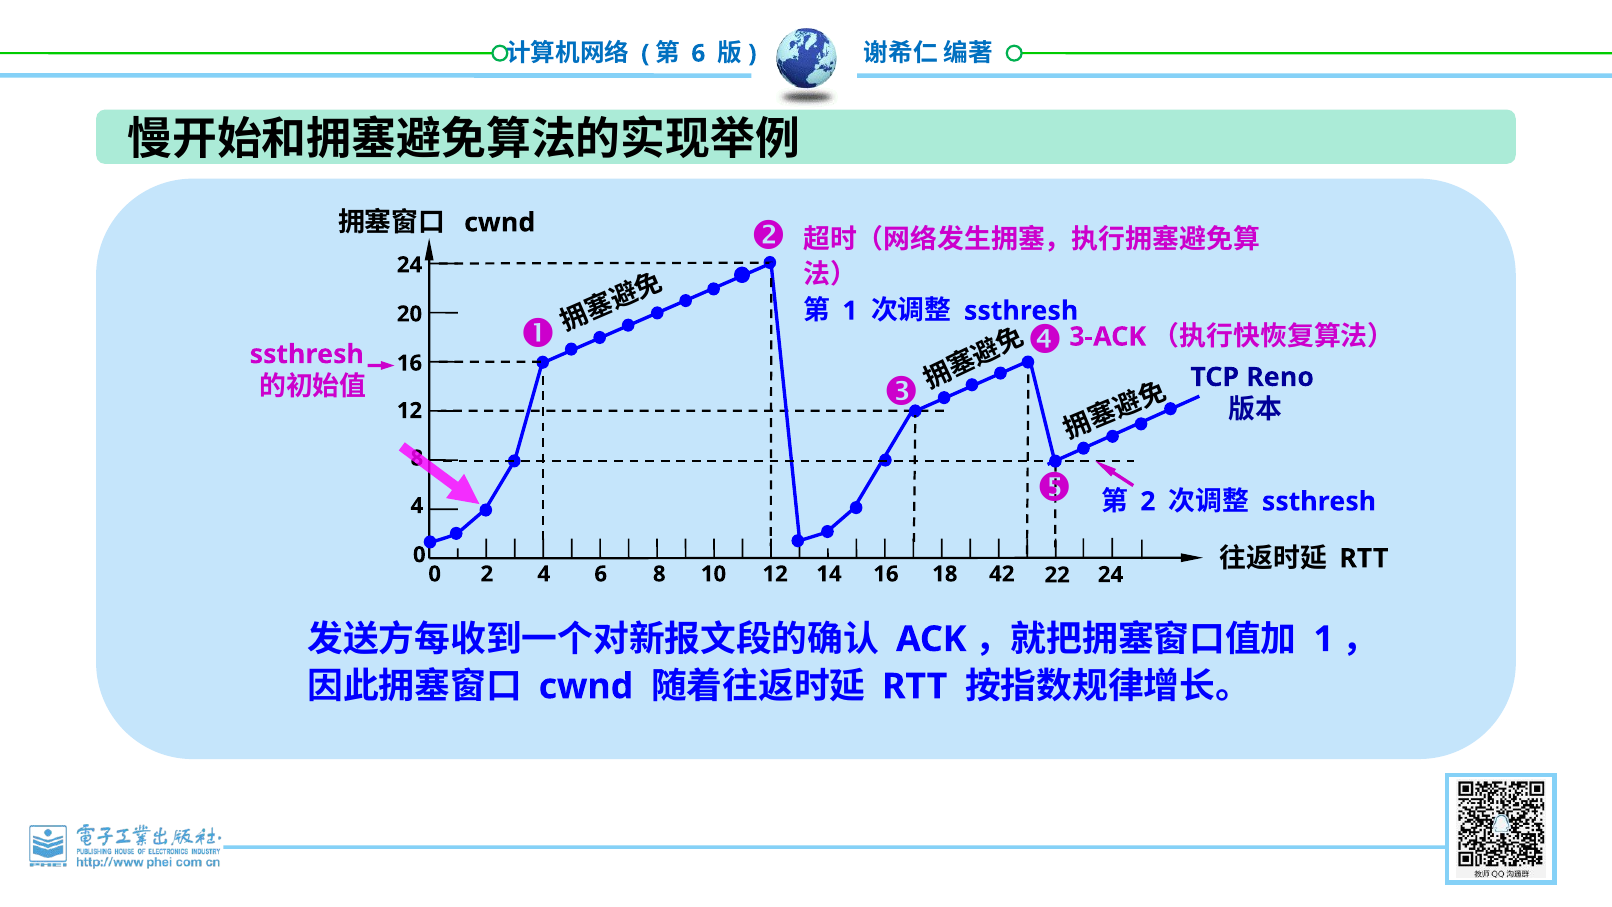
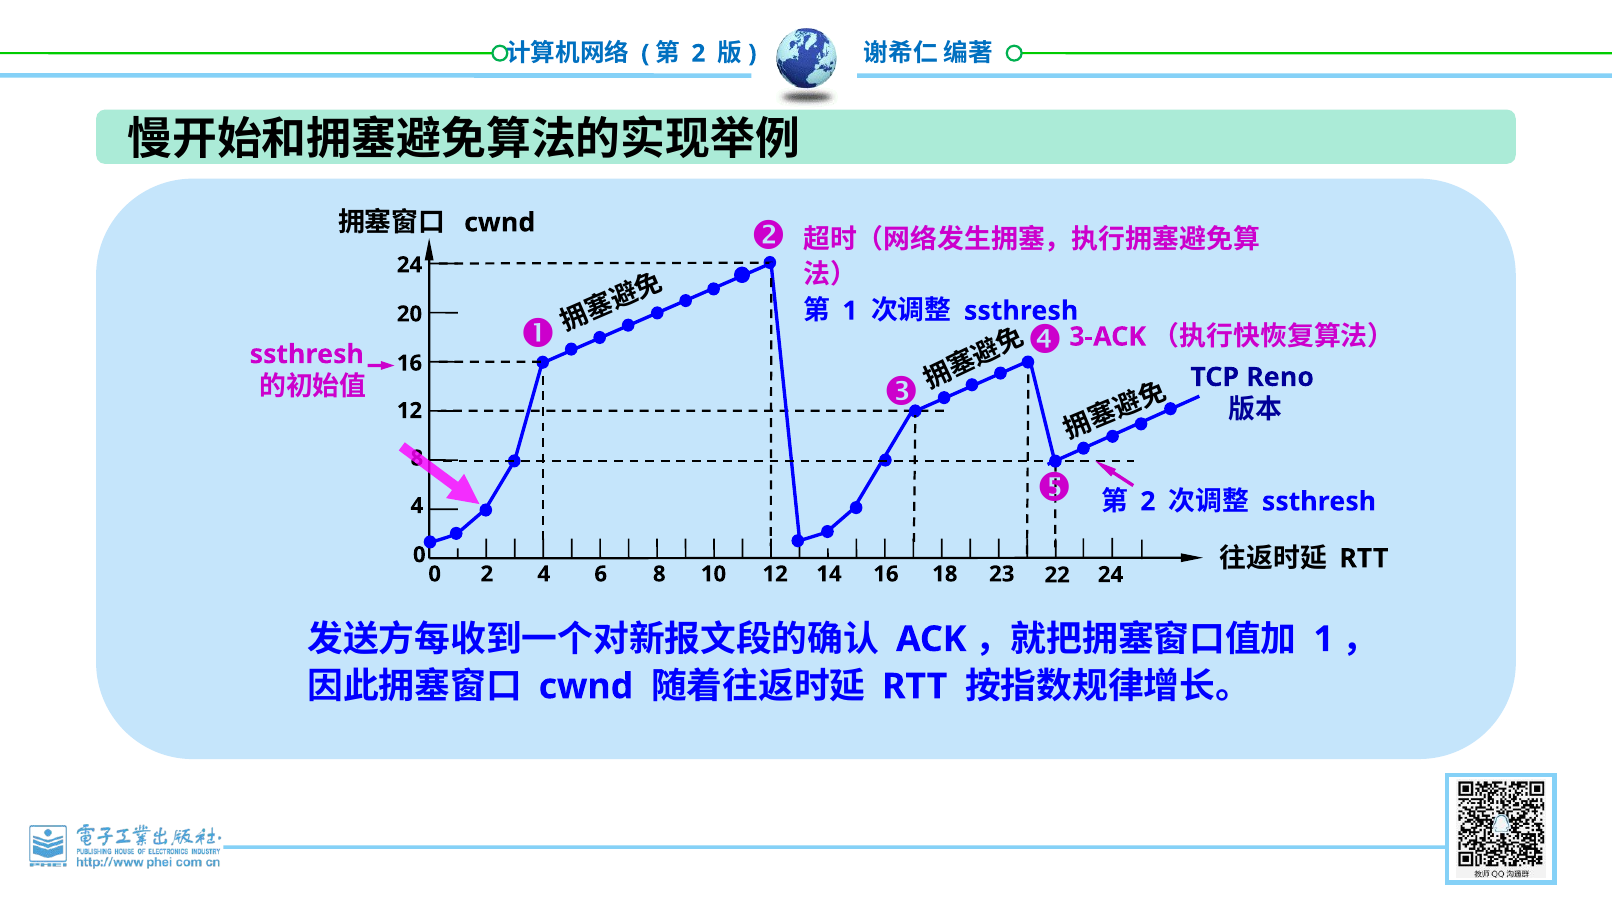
6 at (698, 53): 6 -> 2
42: 42 -> 23
